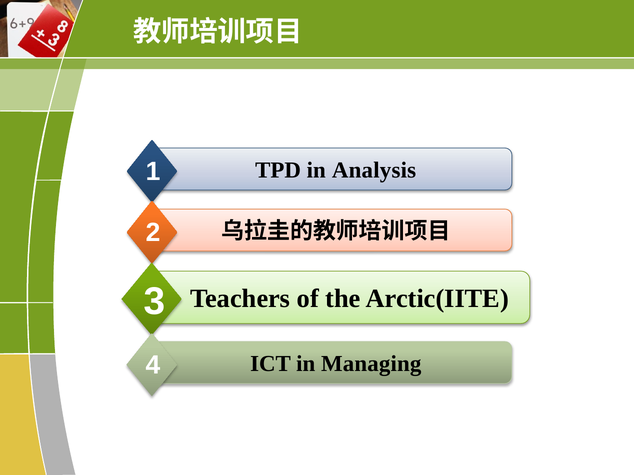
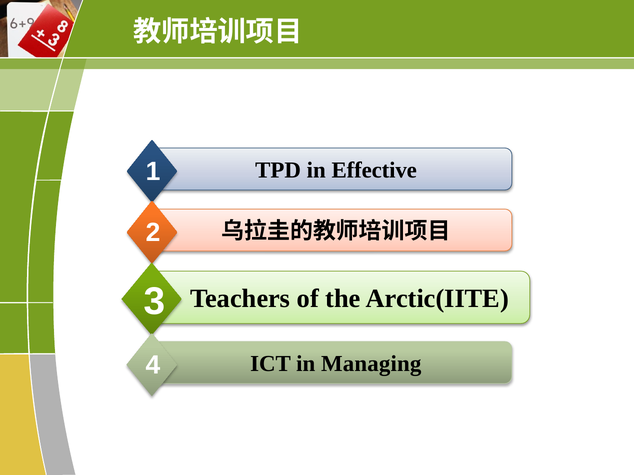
Analysis: Analysis -> Effective
